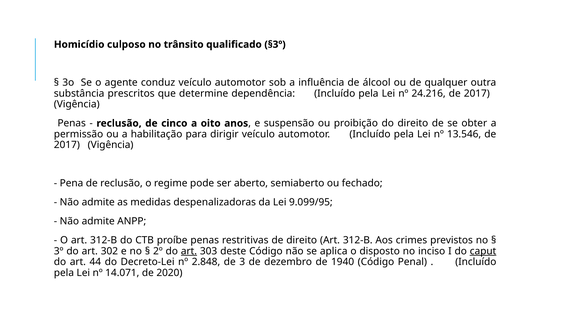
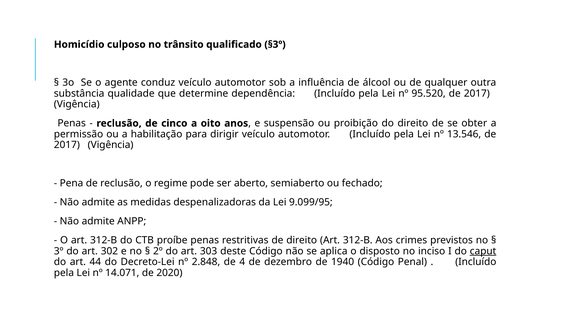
prescritos: prescritos -> qualidade
24.216: 24.216 -> 95.520
art at (189, 251) underline: present -> none
3: 3 -> 4
